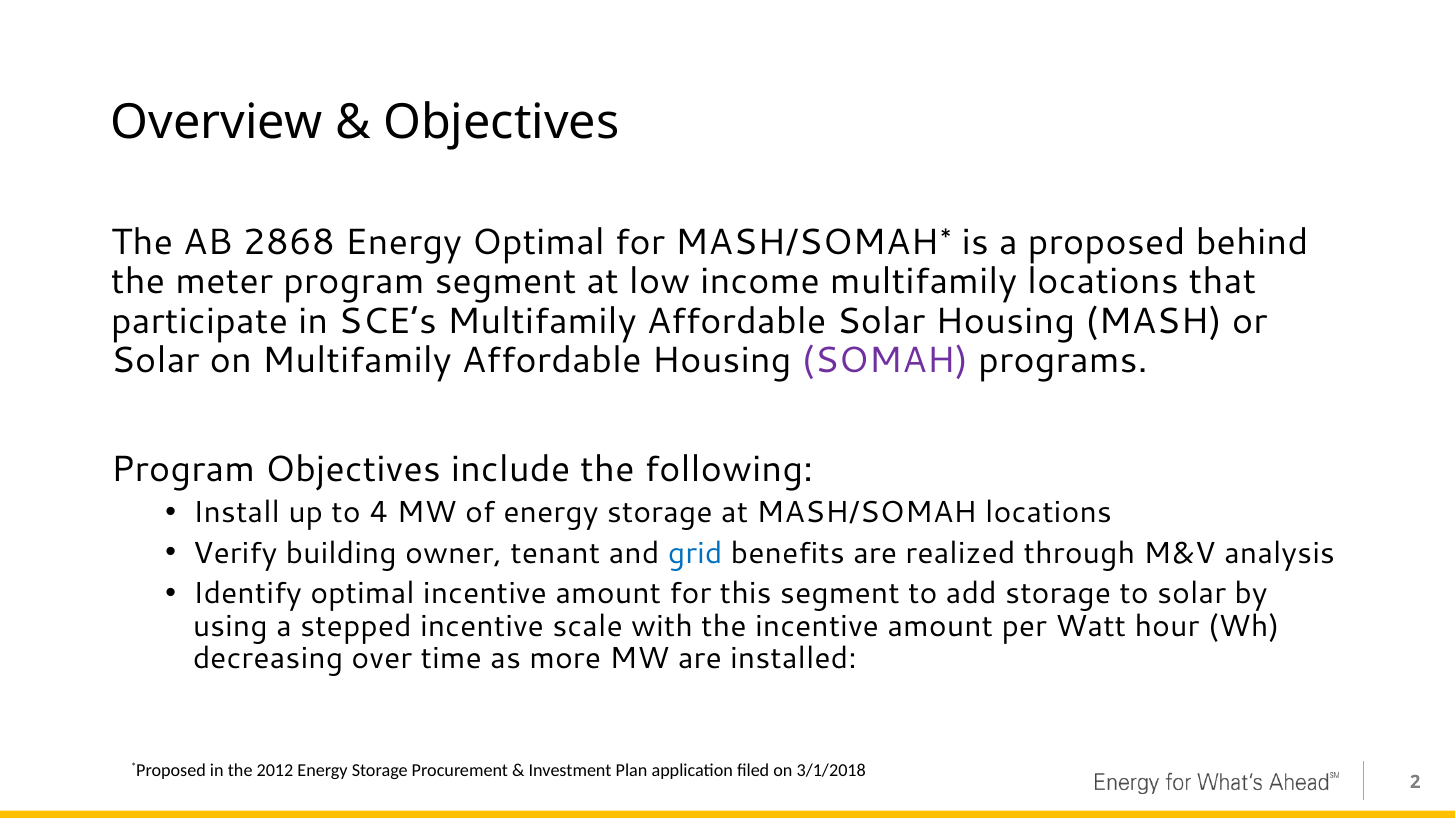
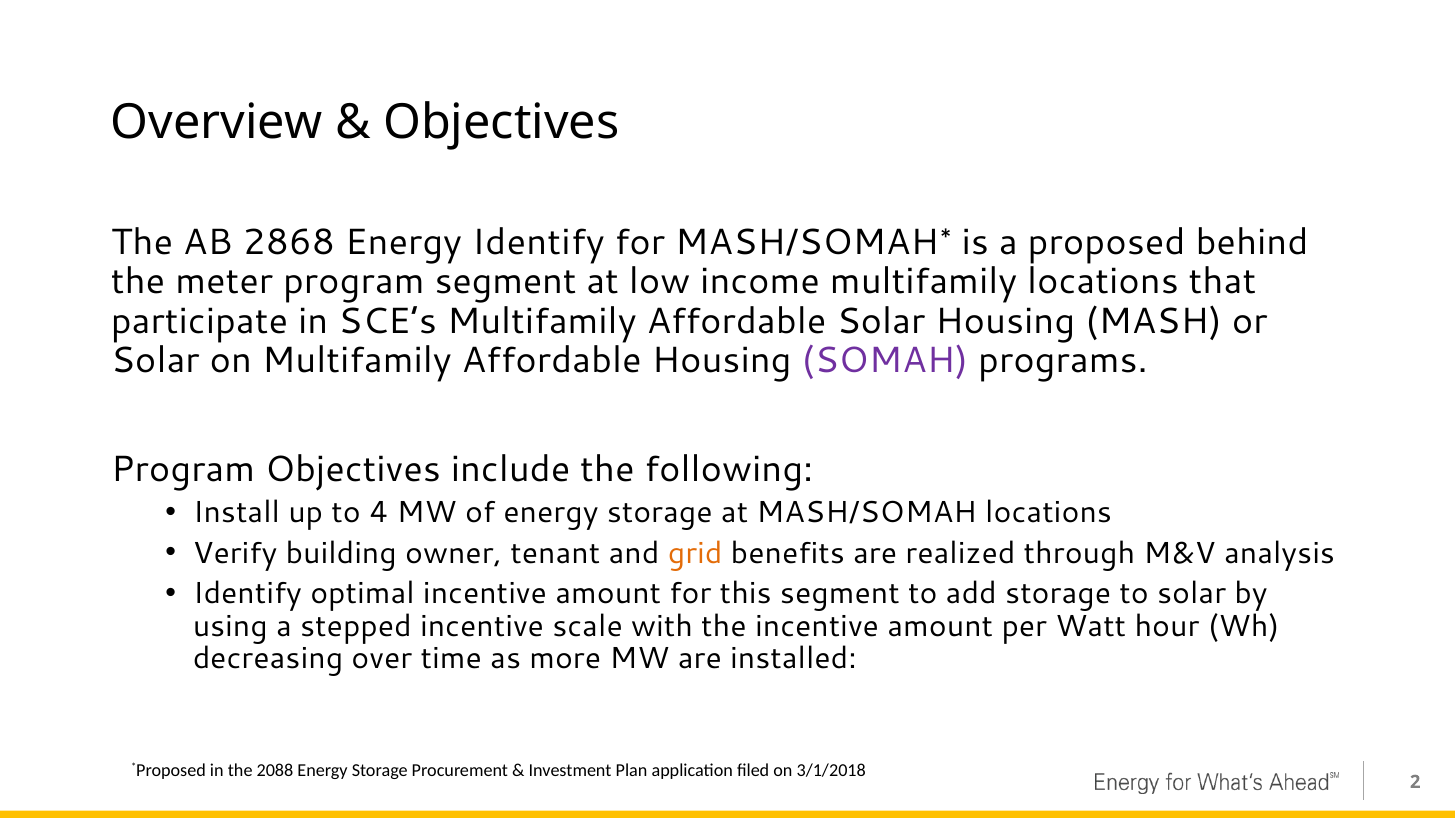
Energy Optimal: Optimal -> Identify
grid colour: blue -> orange
2012: 2012 -> 2088
